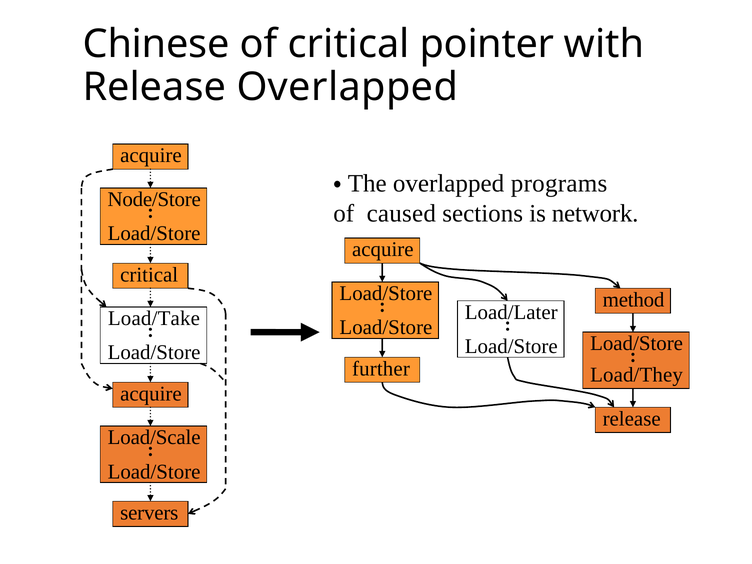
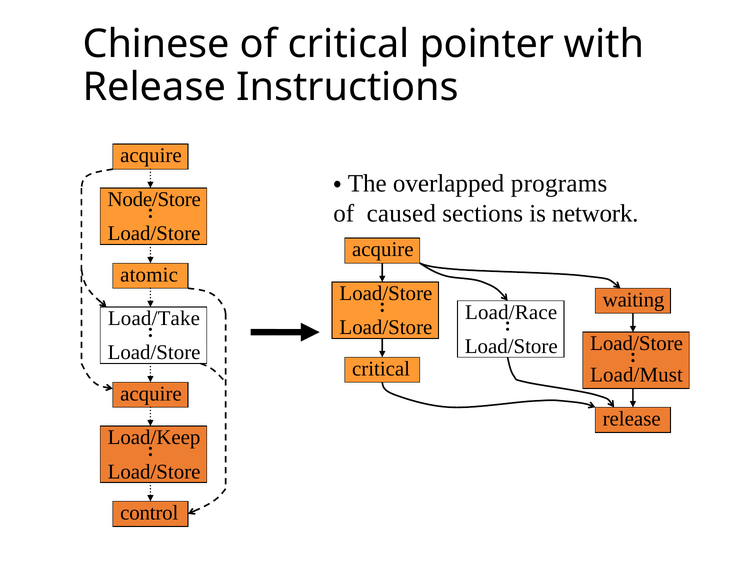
Release Overlapped: Overlapped -> Instructions
critical at (149, 275): critical -> atomic
method: method -> waiting
Load/Later: Load/Later -> Load/Race
further at (381, 369): further -> critical
Load/They: Load/They -> Load/Must
Load/Scale: Load/Scale -> Load/Keep
servers: servers -> control
